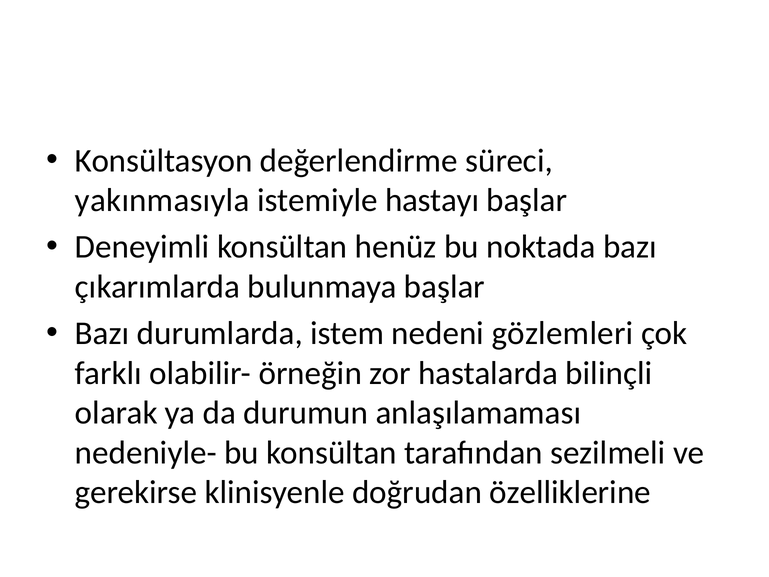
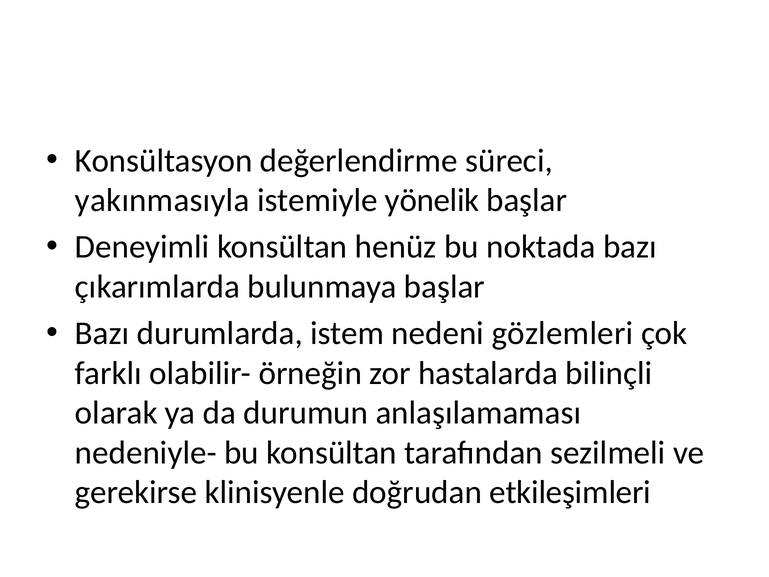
hastayı: hastayı -> yönelik
özelliklerine: özelliklerine -> etkileşimleri
